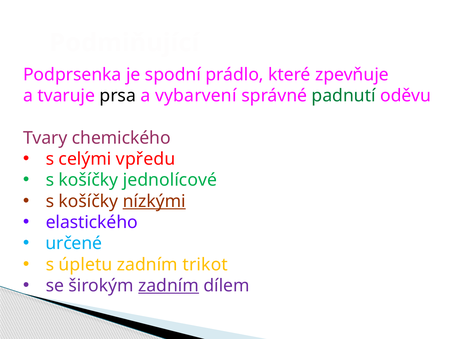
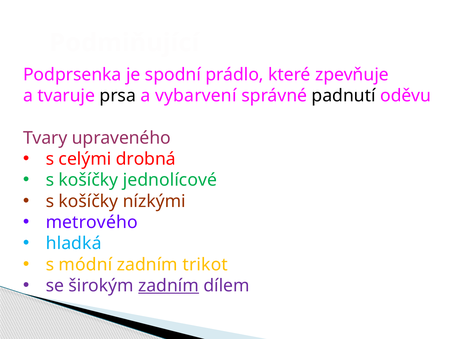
padnutí colour: green -> black
chemického: chemického -> upraveného
vpředu: vpředu -> drobná
nízkými underline: present -> none
elastického: elastického -> metrového
určené: určené -> hladká
úpletu: úpletu -> módní
